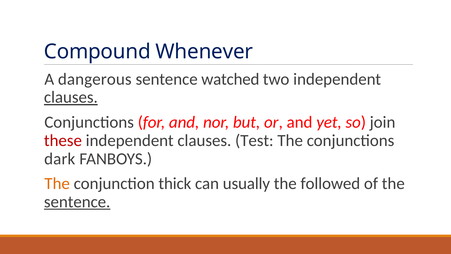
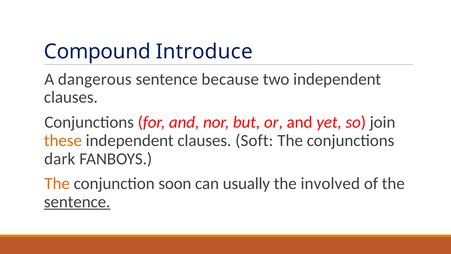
Whenever: Whenever -> Introduce
watched: watched -> because
clauses at (71, 97) underline: present -> none
these colour: red -> orange
Test: Test -> Soft
thick: thick -> soon
followed: followed -> involved
